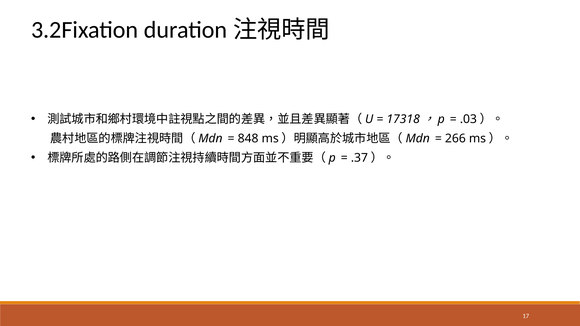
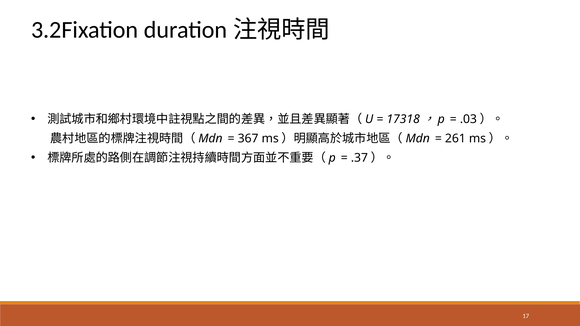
848: 848 -> 367
266: 266 -> 261
